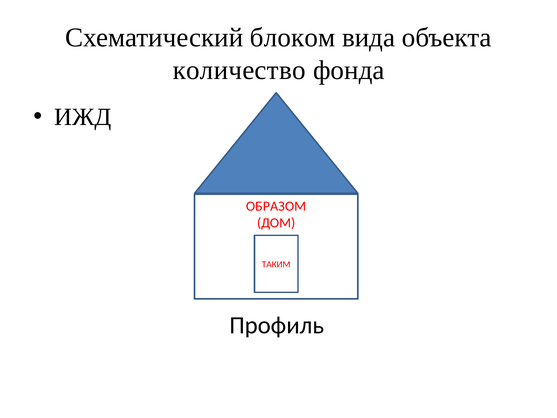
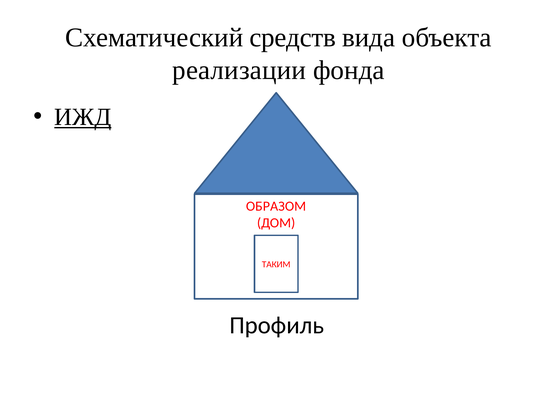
блоком: блоком -> средств
количество: количество -> реализации
ИЖД underline: none -> present
